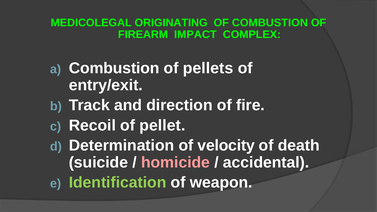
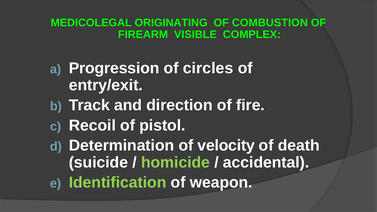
IMPACT: IMPACT -> VISIBLE
Combustion at (114, 68): Combustion -> Progression
pellets: pellets -> circles
pellet: pellet -> pistol
homicide colour: pink -> light green
